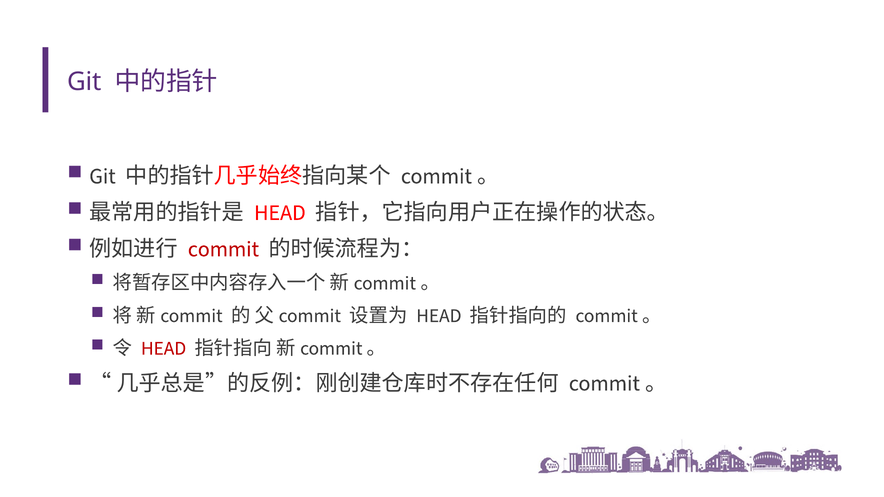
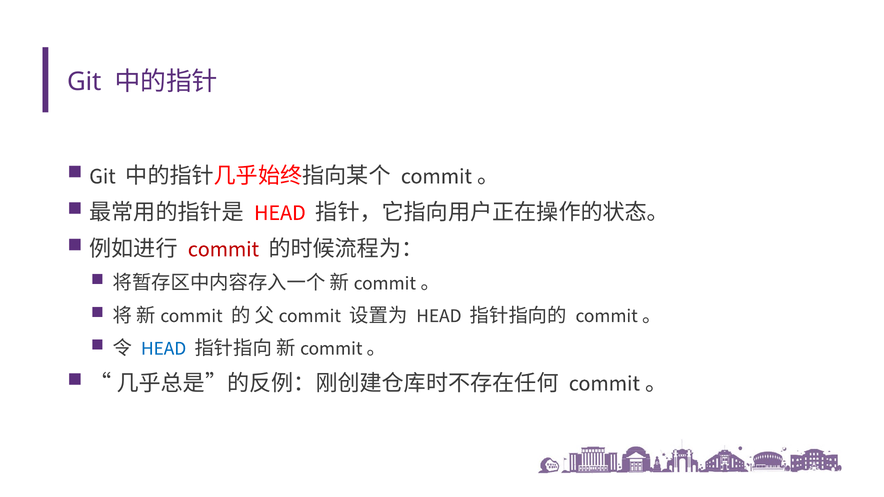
HEAD at (164, 348) colour: red -> blue
